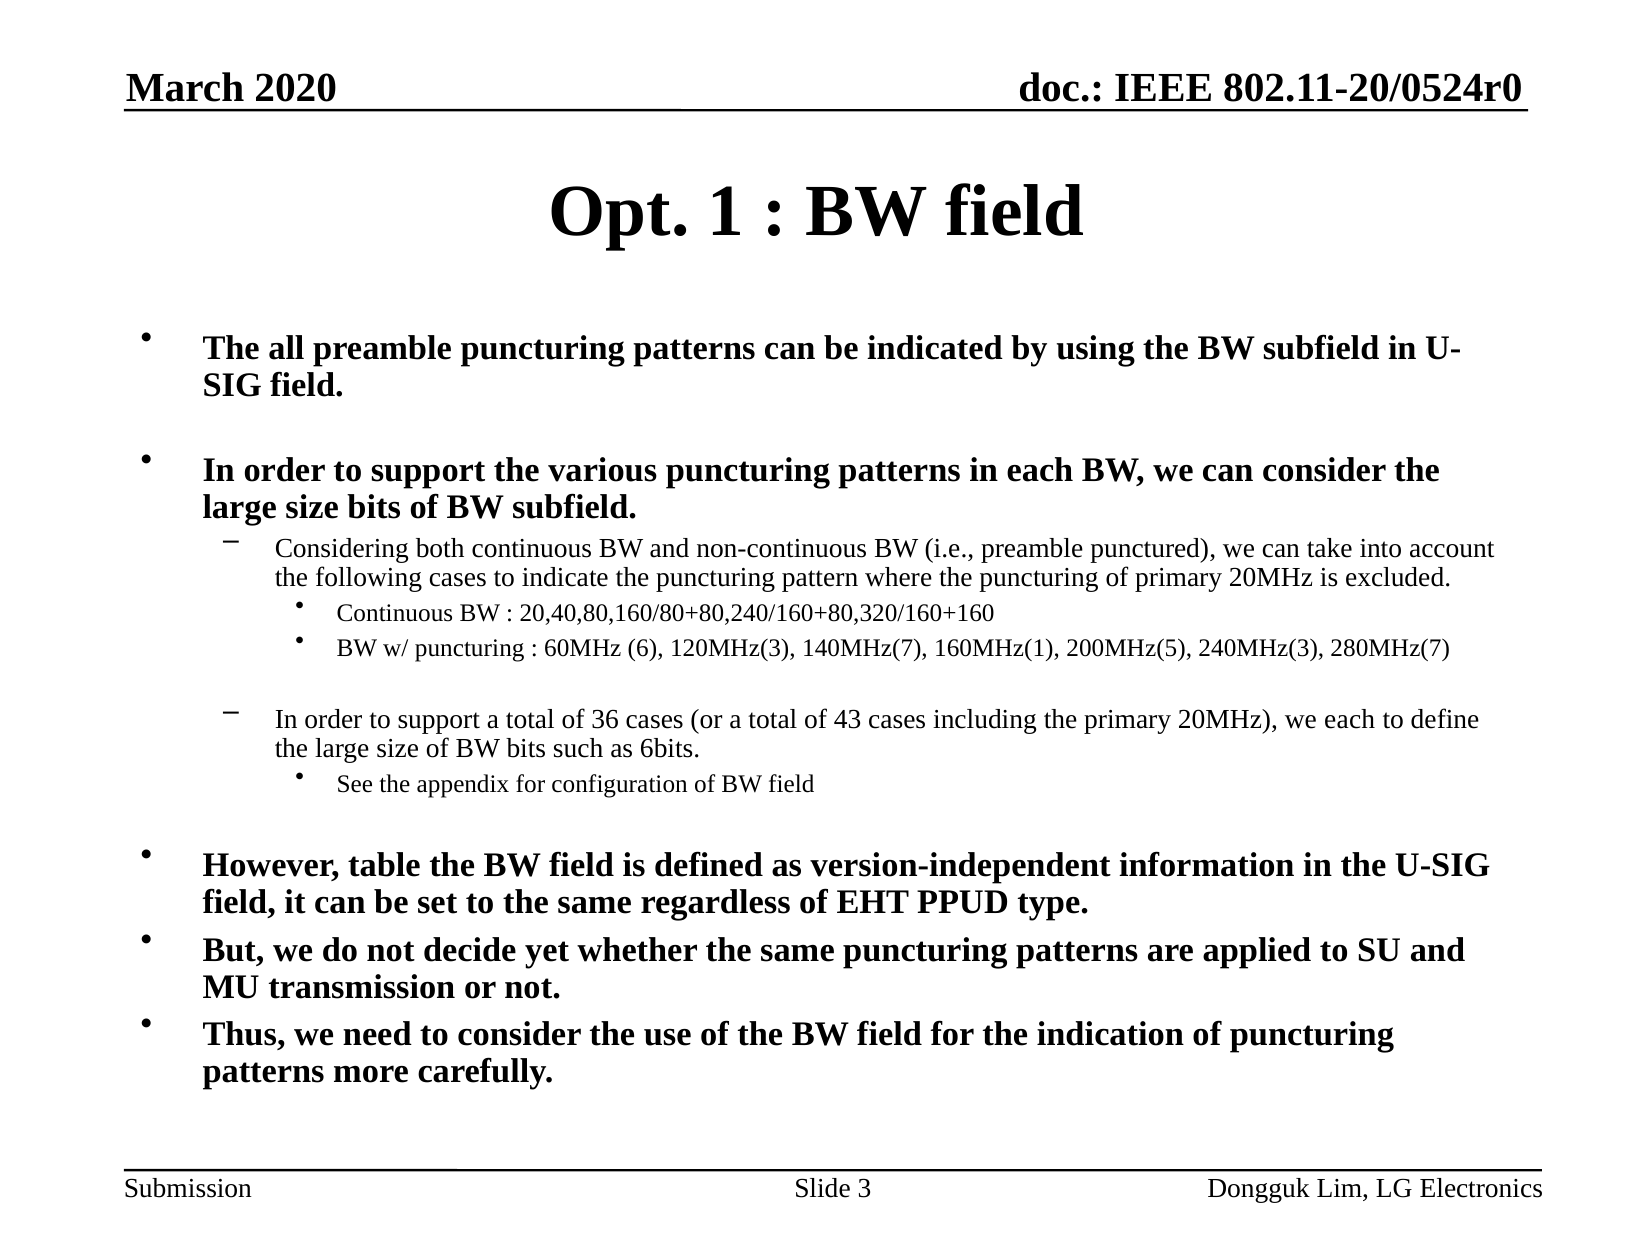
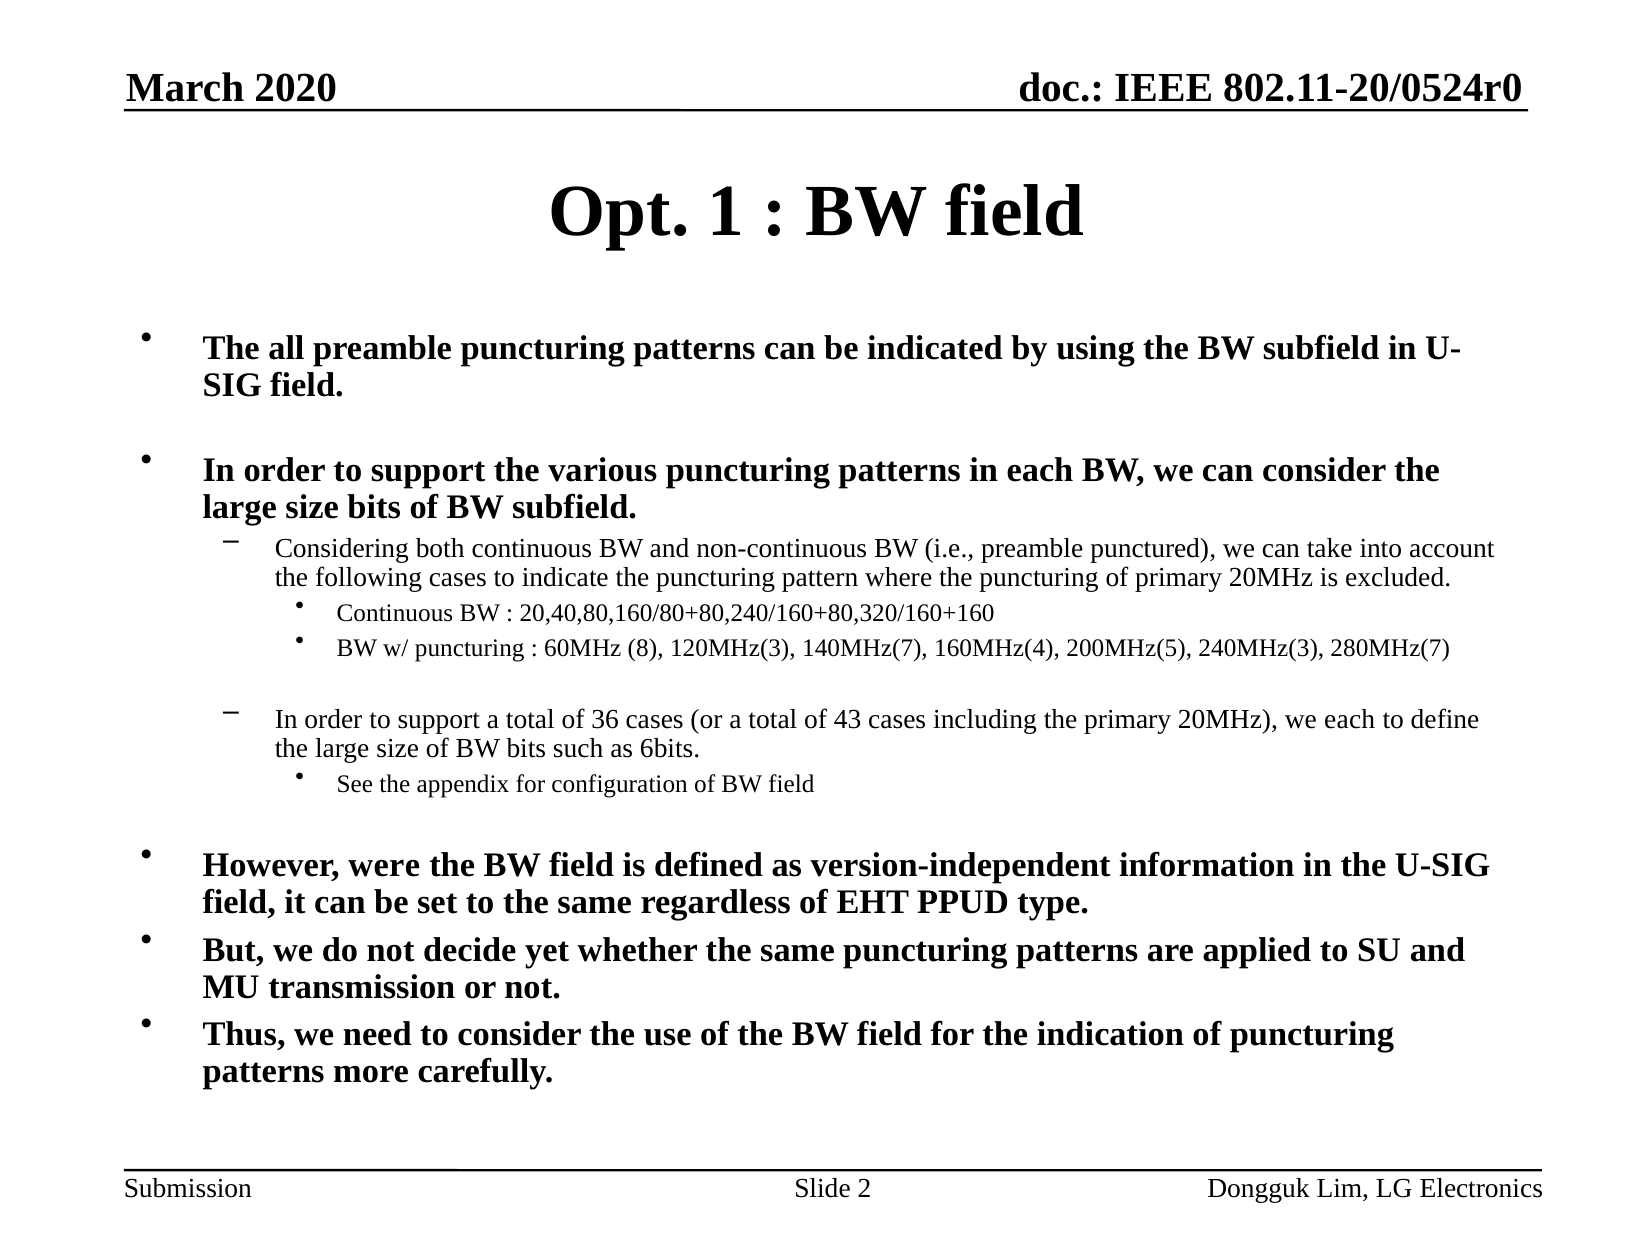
6: 6 -> 8
160MHz(1: 160MHz(1 -> 160MHz(4
table: table -> were
3: 3 -> 2
